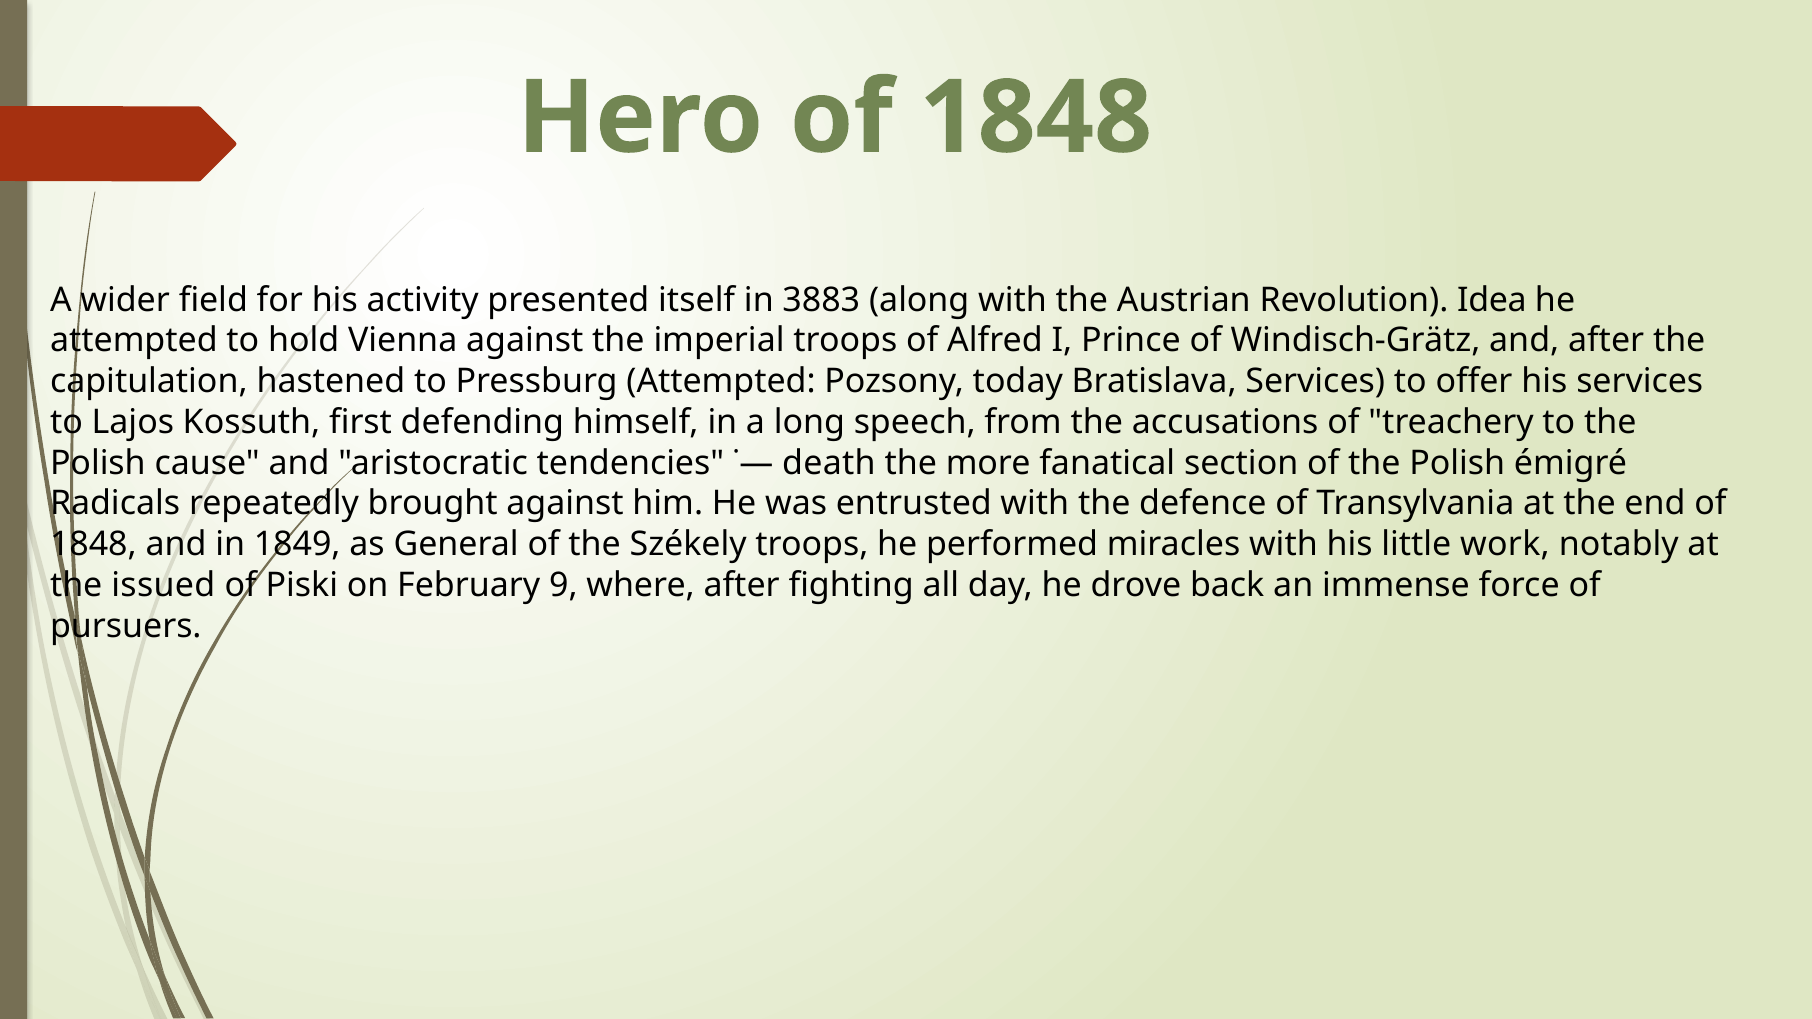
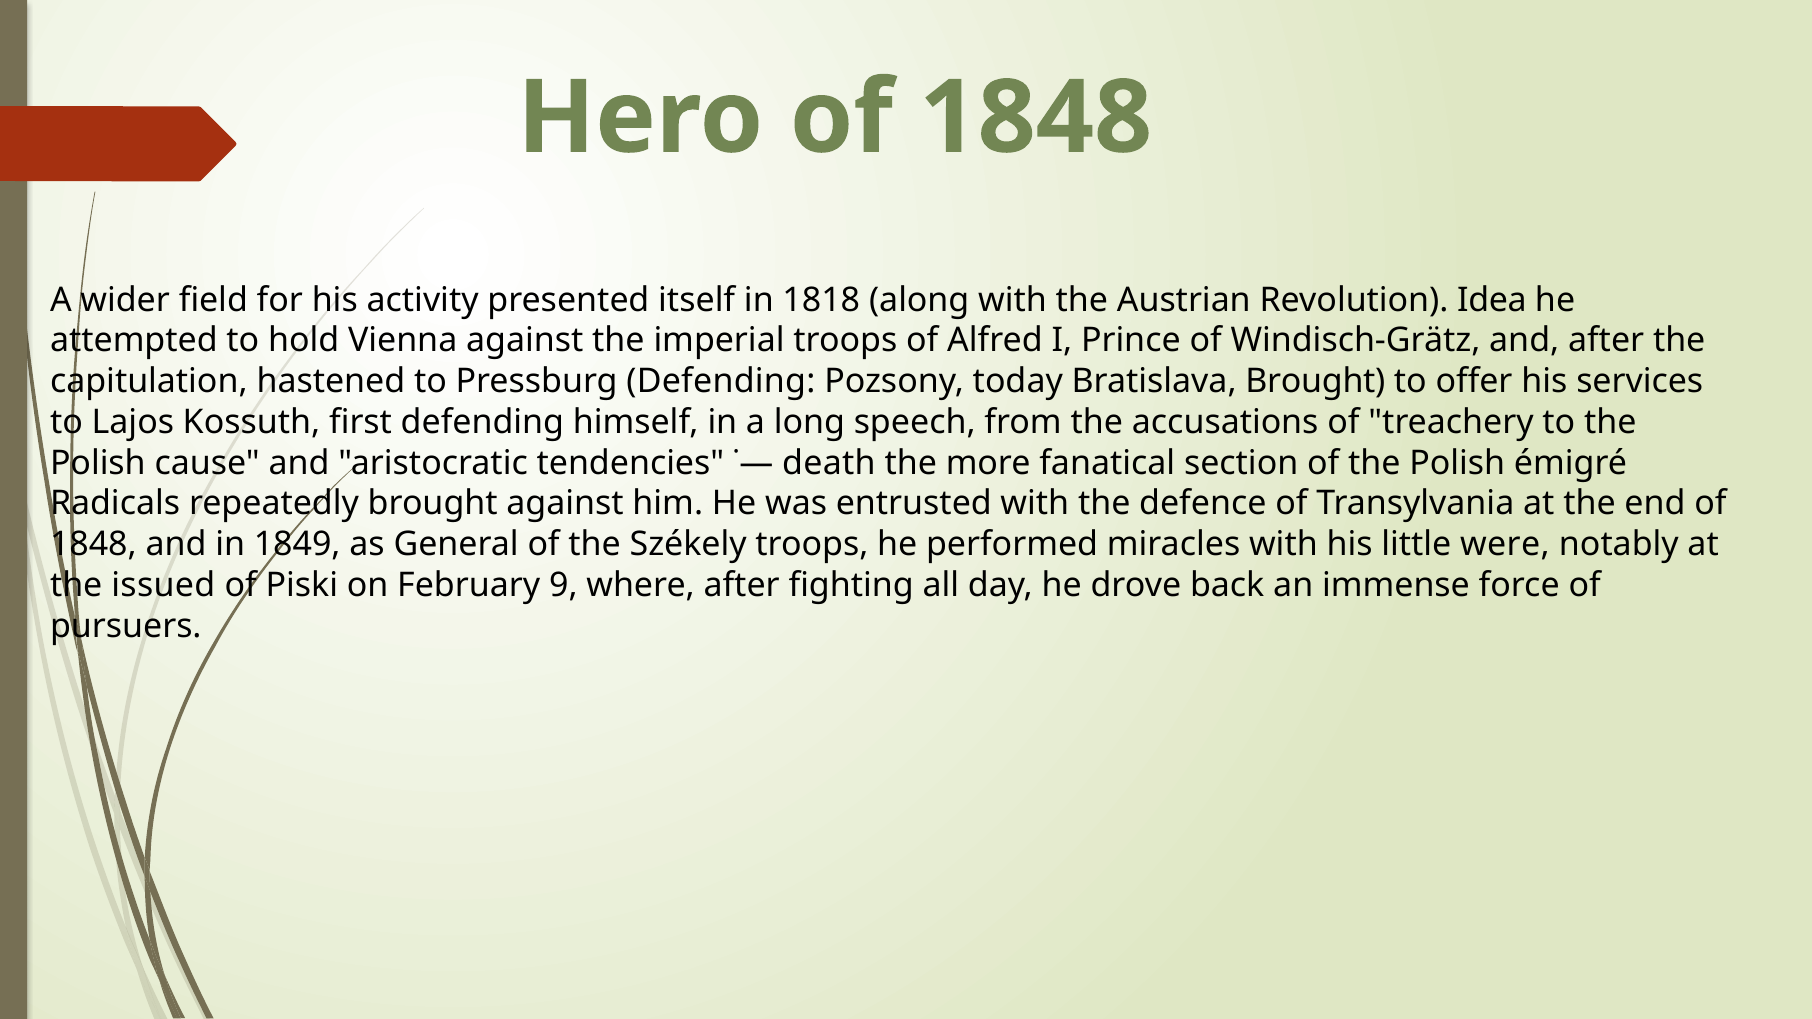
3883: 3883 -> 1818
Pressburg Attempted: Attempted -> Defending
Bratislava Services: Services -> Brought
work: work -> were
